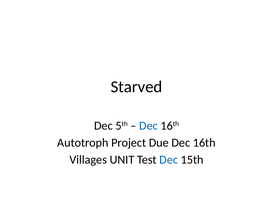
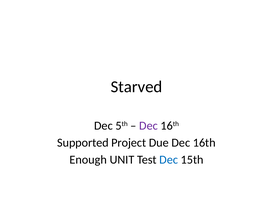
Dec at (148, 126) colour: blue -> purple
Autotroph: Autotroph -> Supported
Villages: Villages -> Enough
